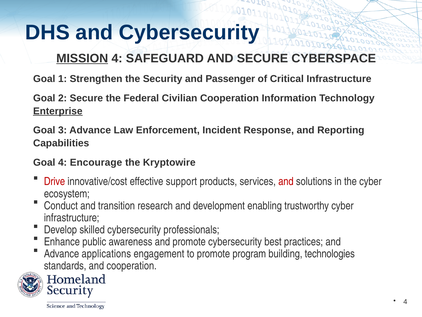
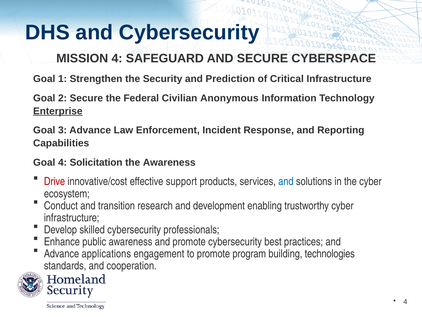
MISSION underline: present -> none
Passenger: Passenger -> Prediction
Civilian Cooperation: Cooperation -> Anonymous
Encourage: Encourage -> Solicitation
the Kryptowire: Kryptowire -> Awareness
and at (286, 181) colour: red -> blue
